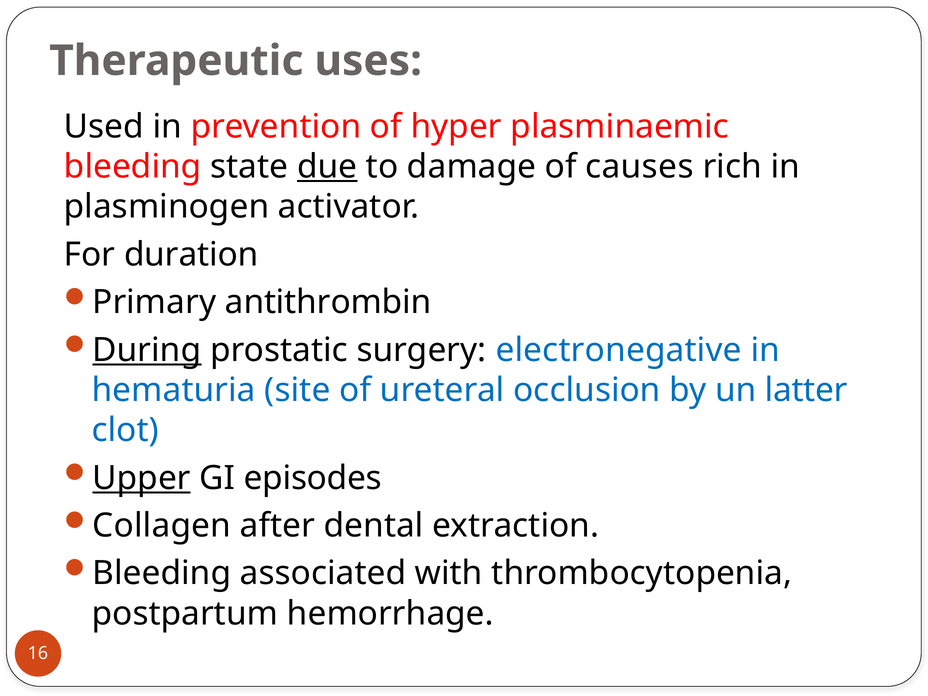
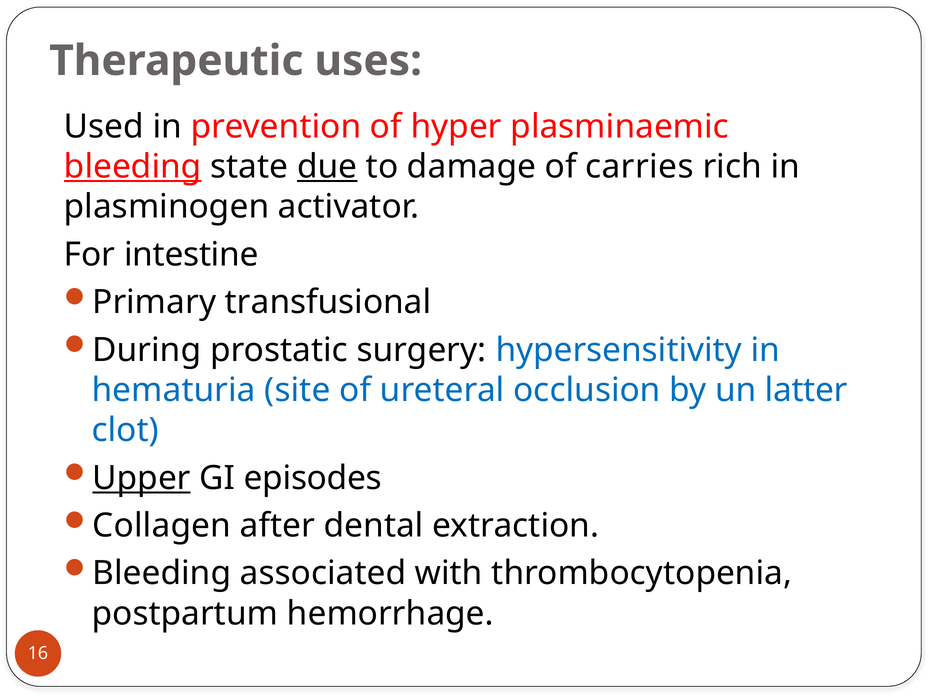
bleeding at (133, 167) underline: none -> present
causes: causes -> carries
duration: duration -> intestine
antithrombin: antithrombin -> transfusional
During underline: present -> none
electronegative: electronegative -> hypersensitivity
